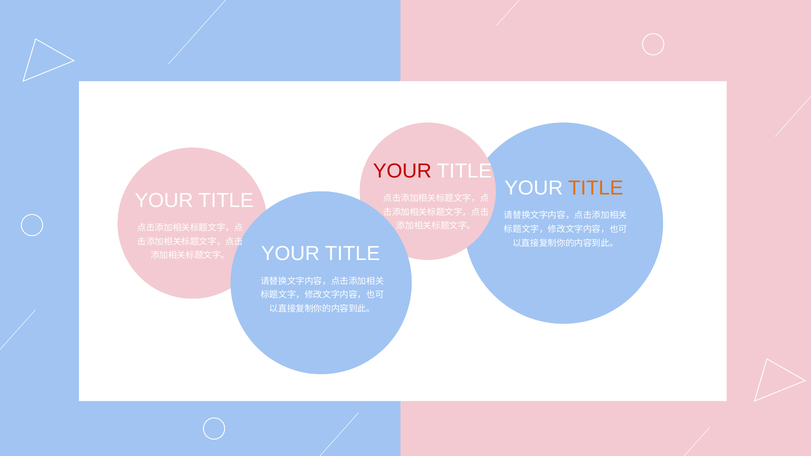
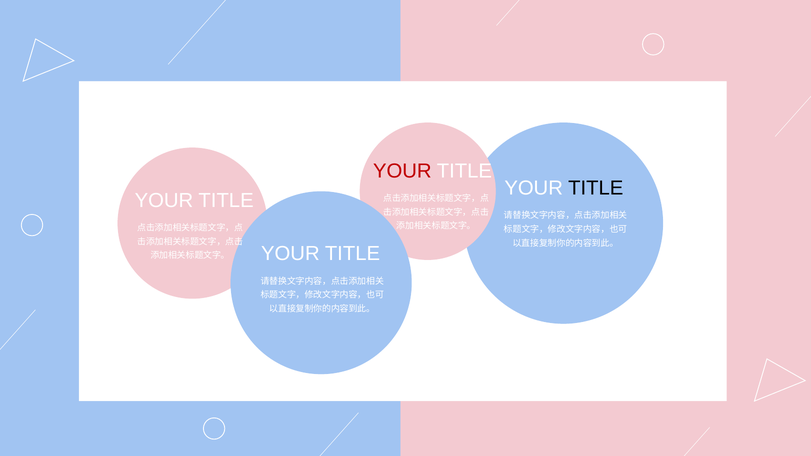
TITLE at (596, 188) colour: orange -> black
